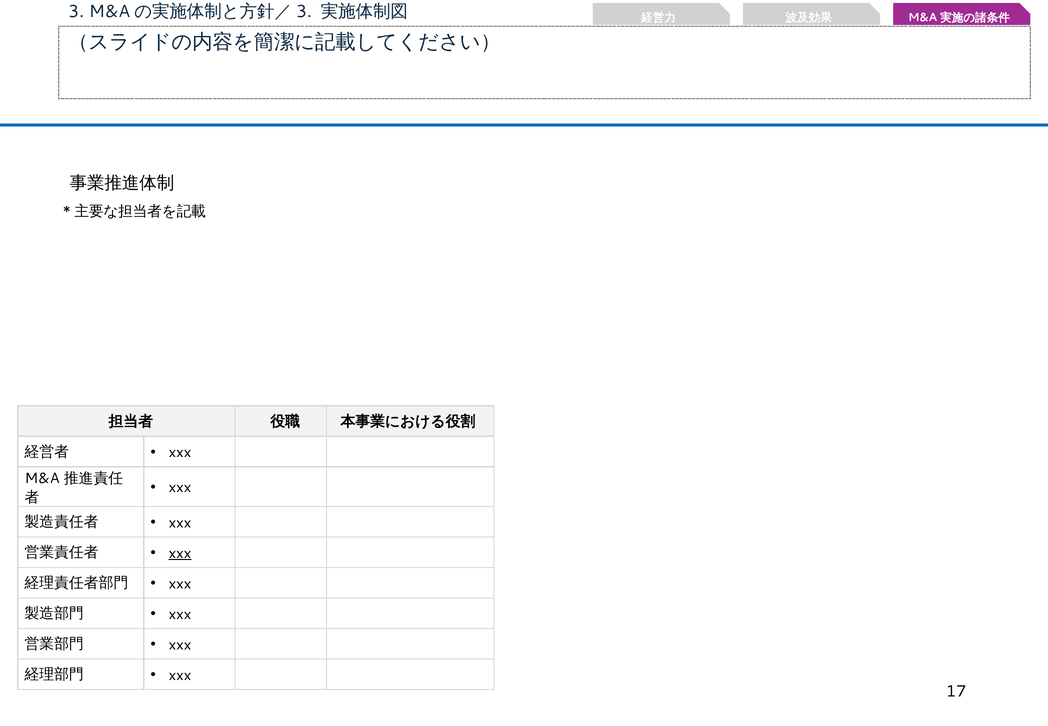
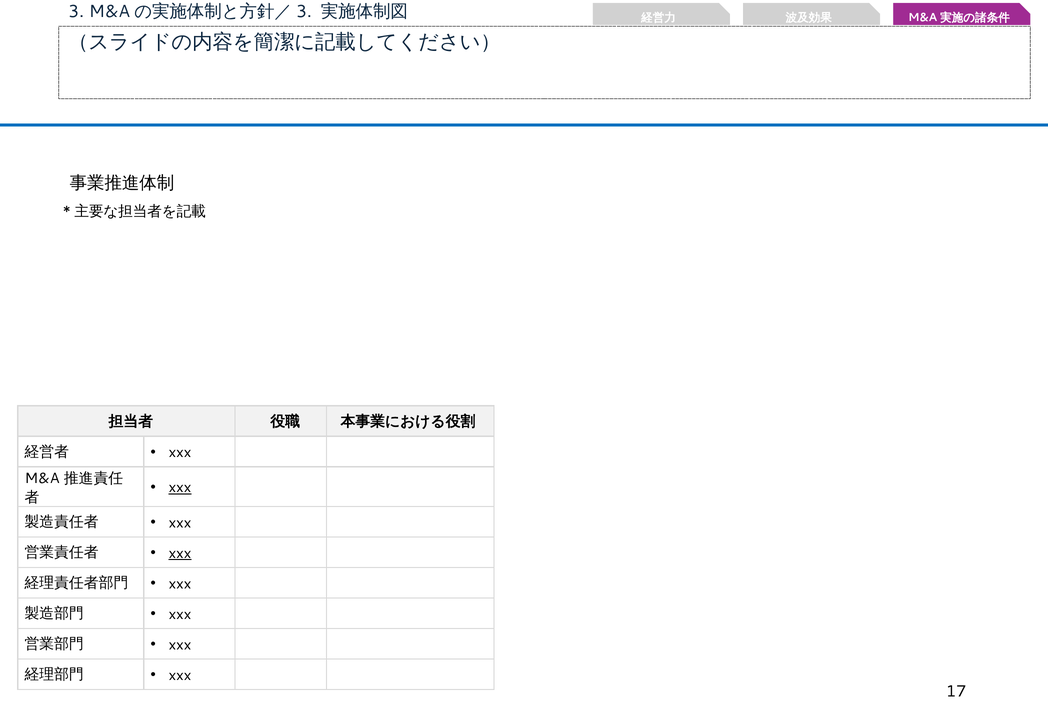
xxx at (180, 487) underline: none -> present
